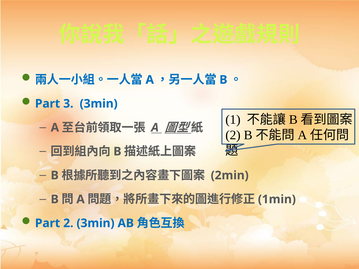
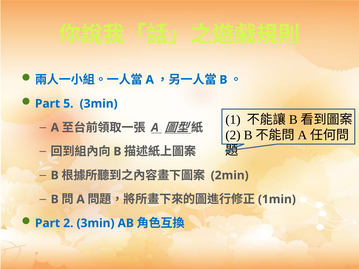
3: 3 -> 5
